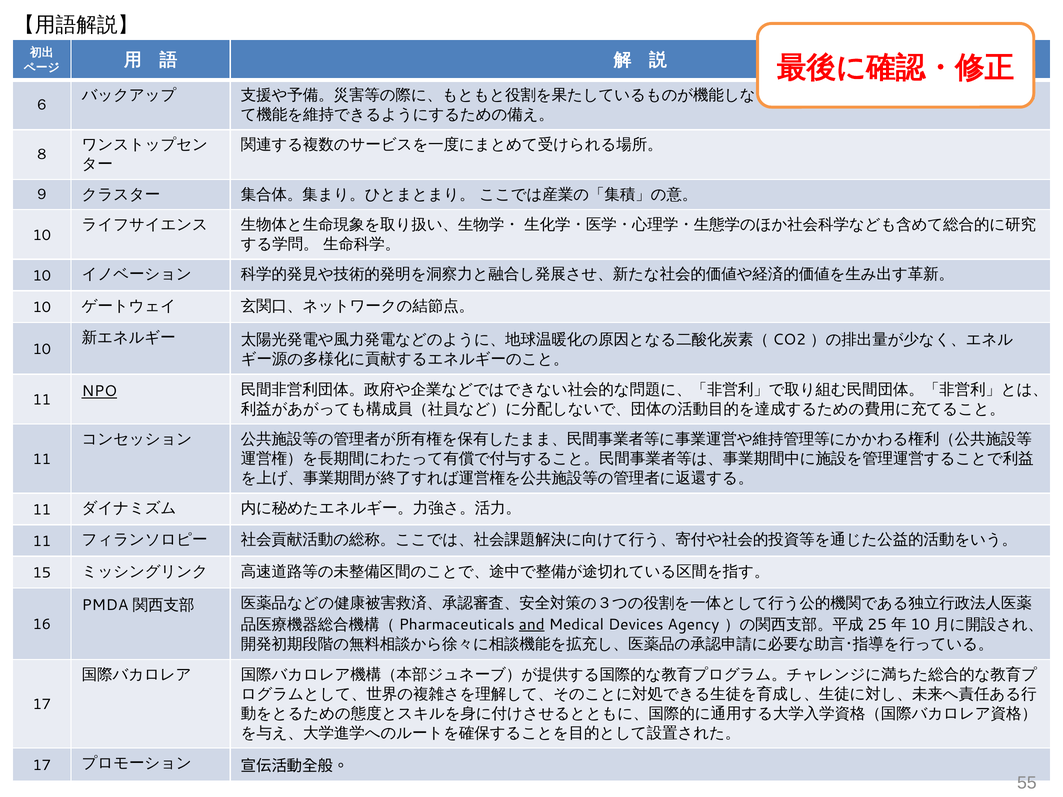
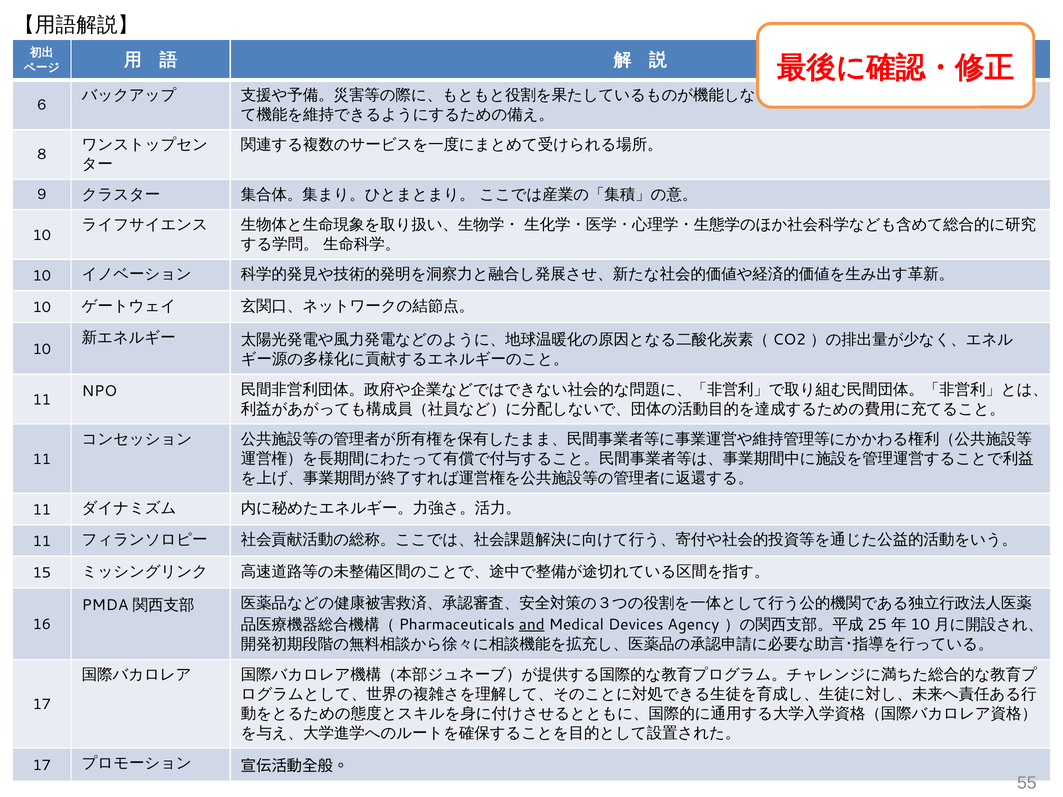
NPO underline: present -> none
